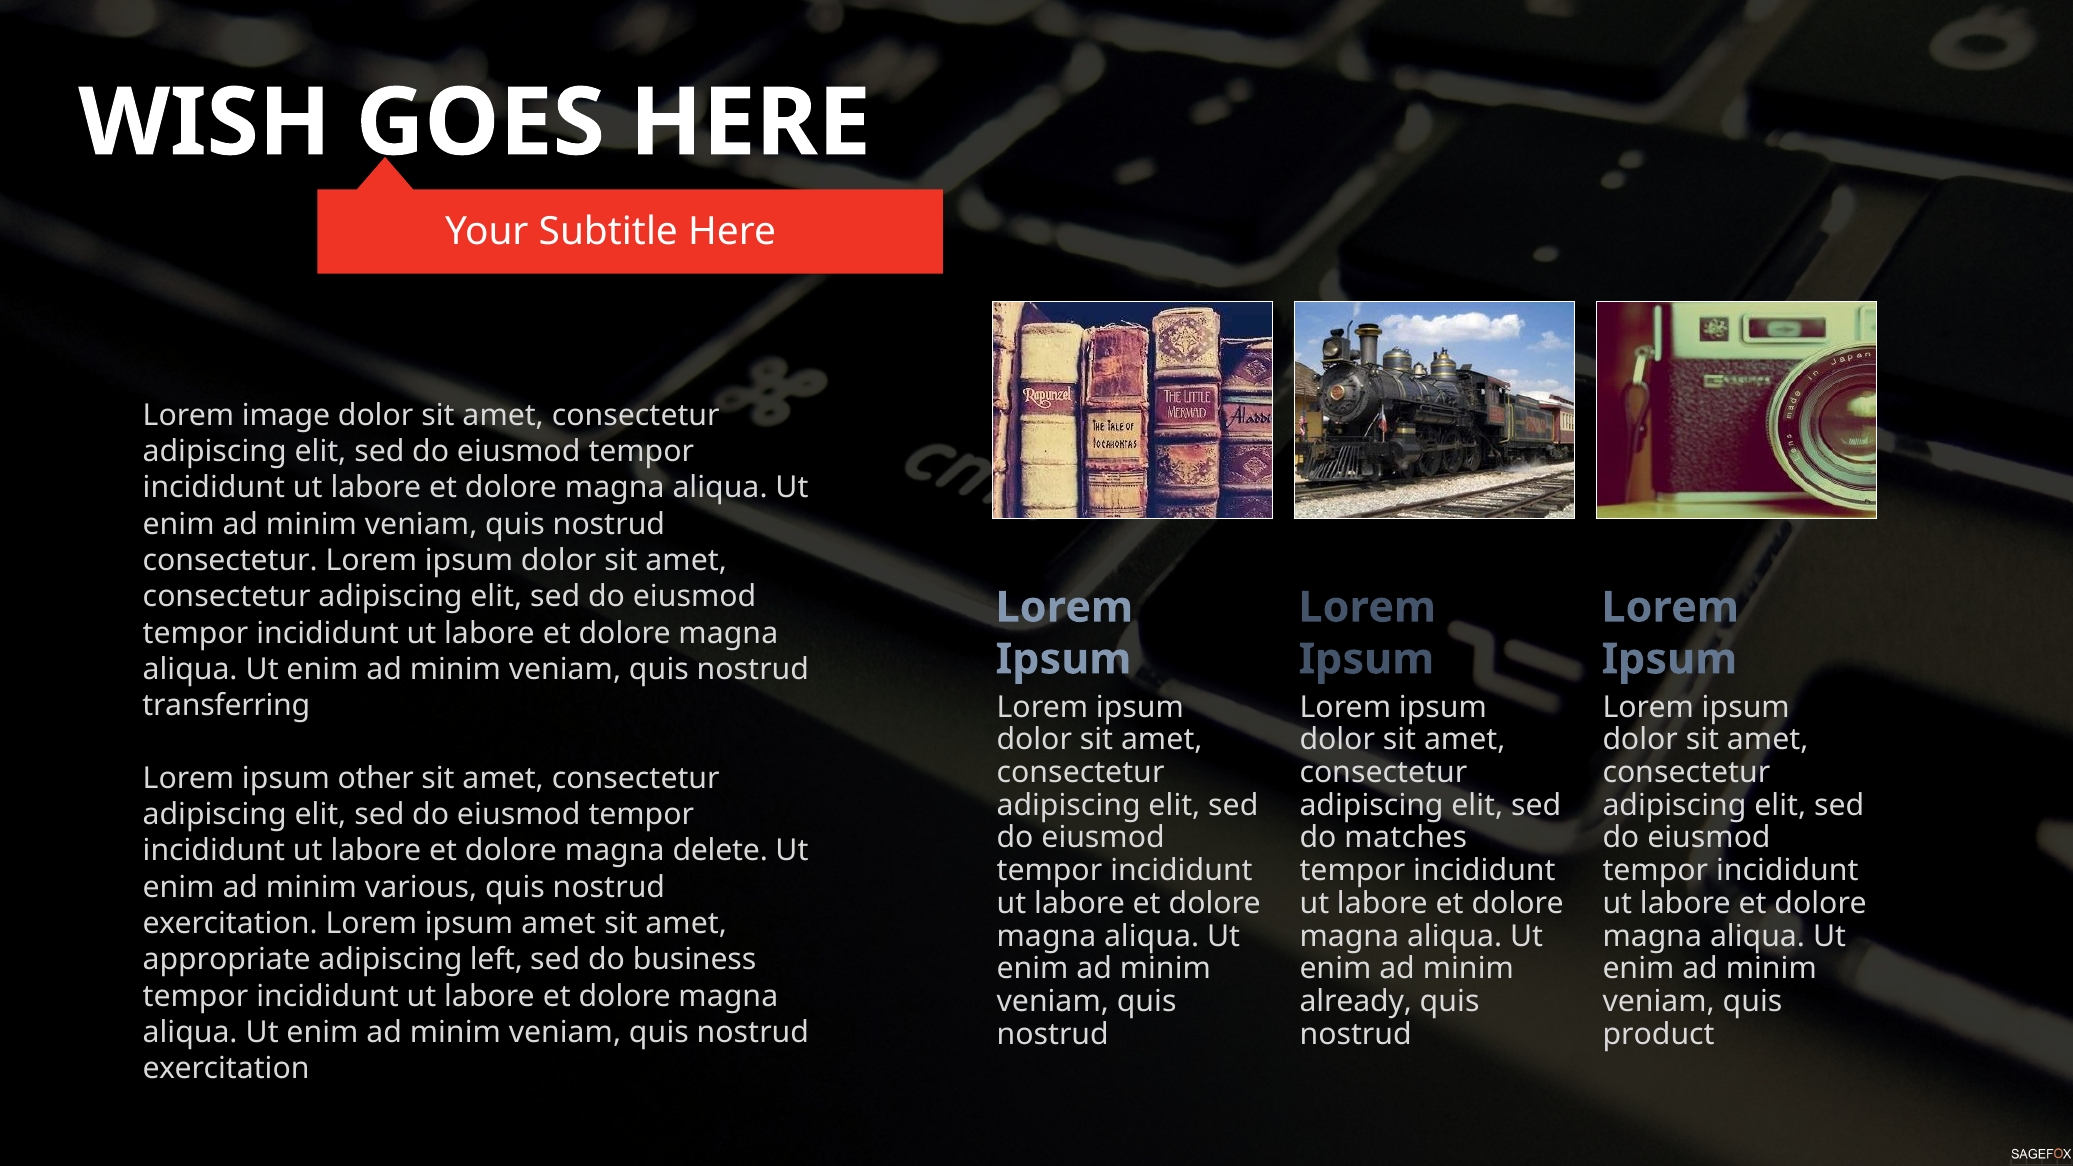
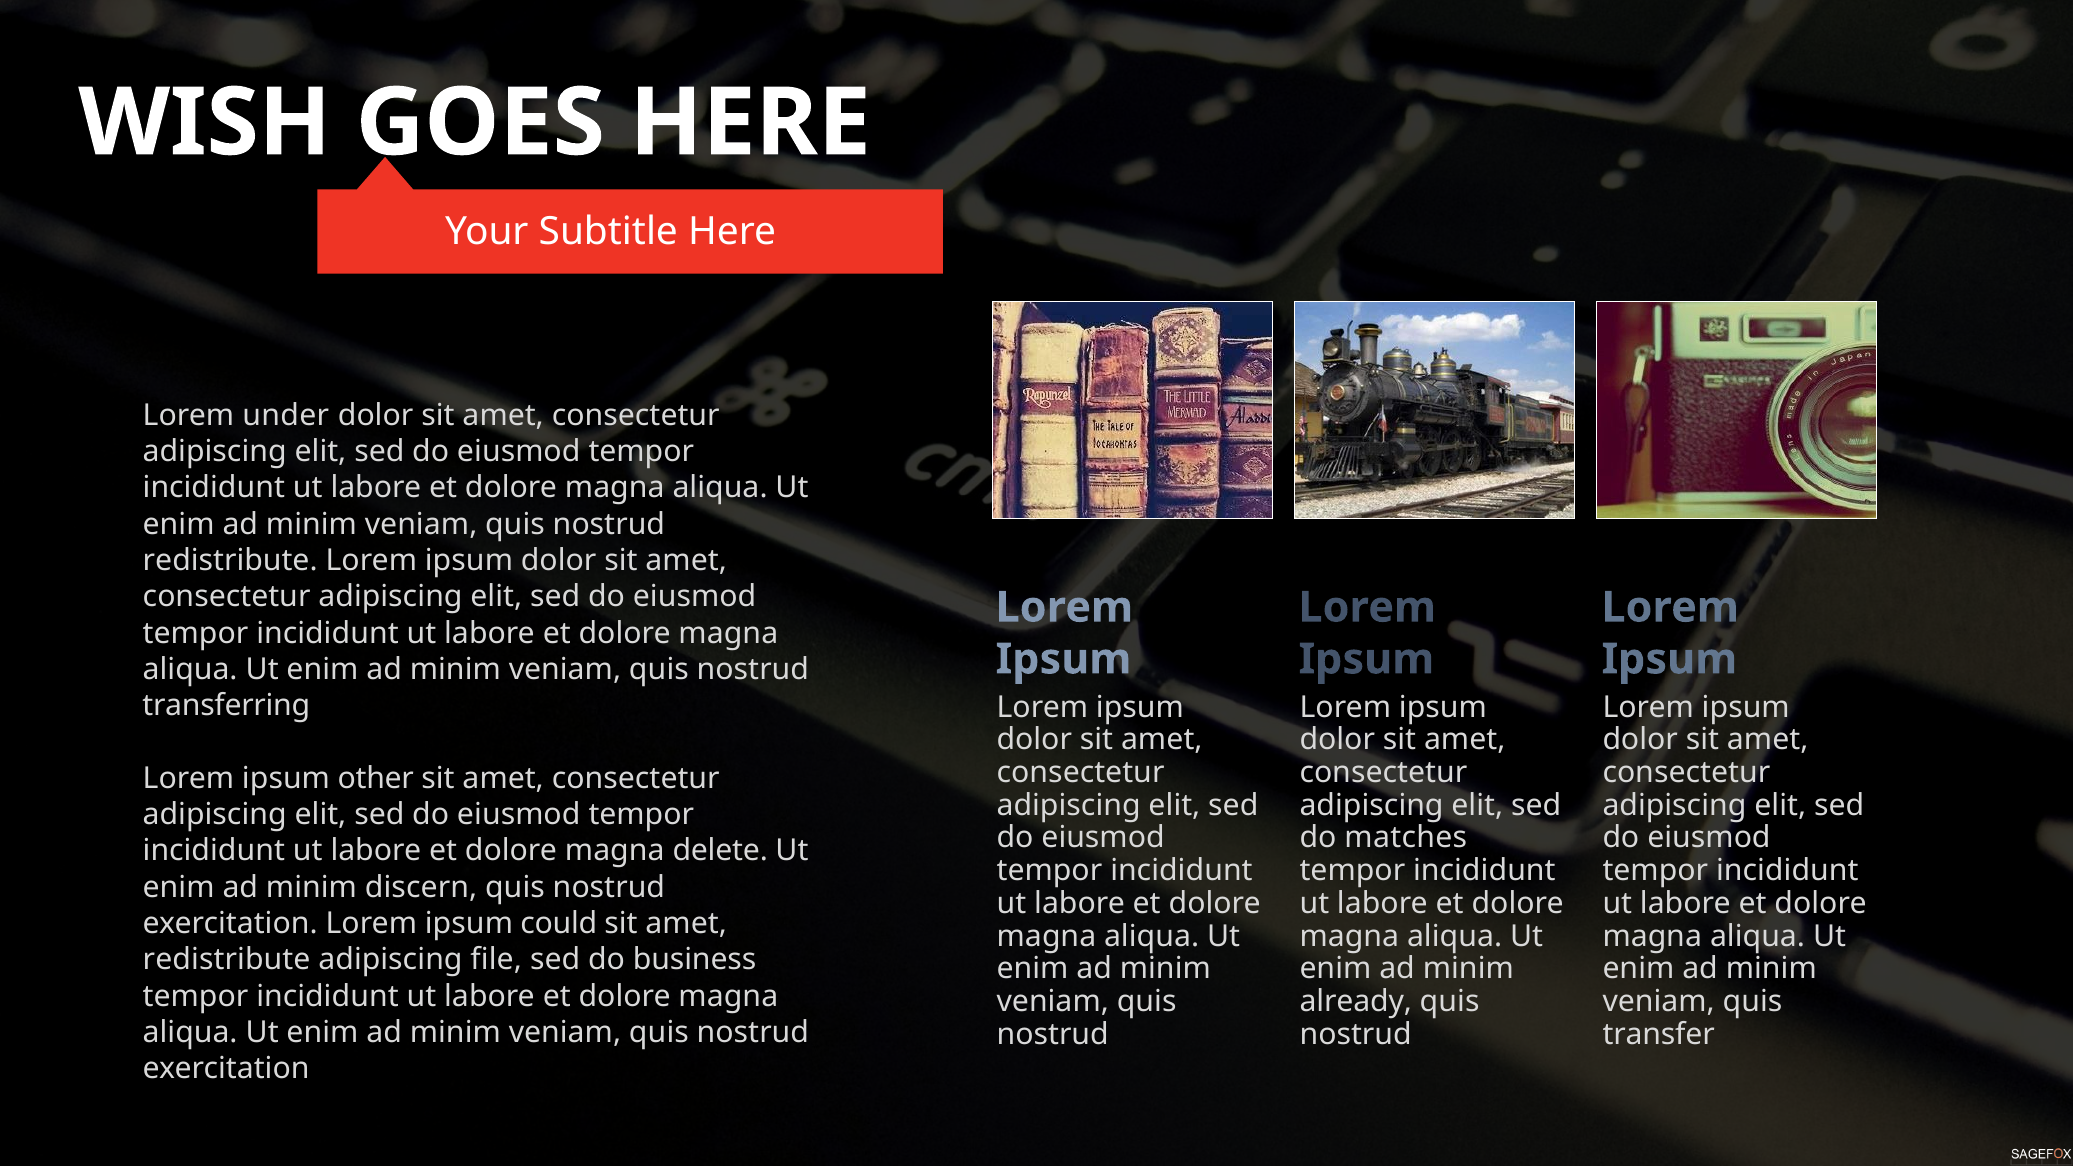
image: image -> under
consectetur at (230, 561): consectetur -> redistribute
various: various -> discern
ipsum amet: amet -> could
appropriate at (227, 960): appropriate -> redistribute
left: left -> file
product: product -> transfer
